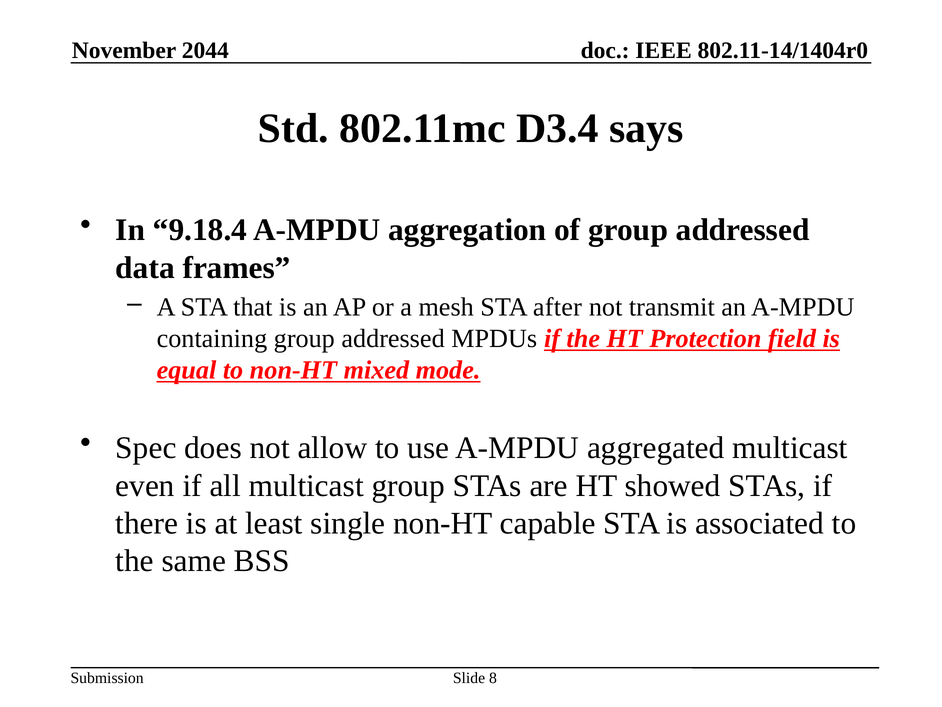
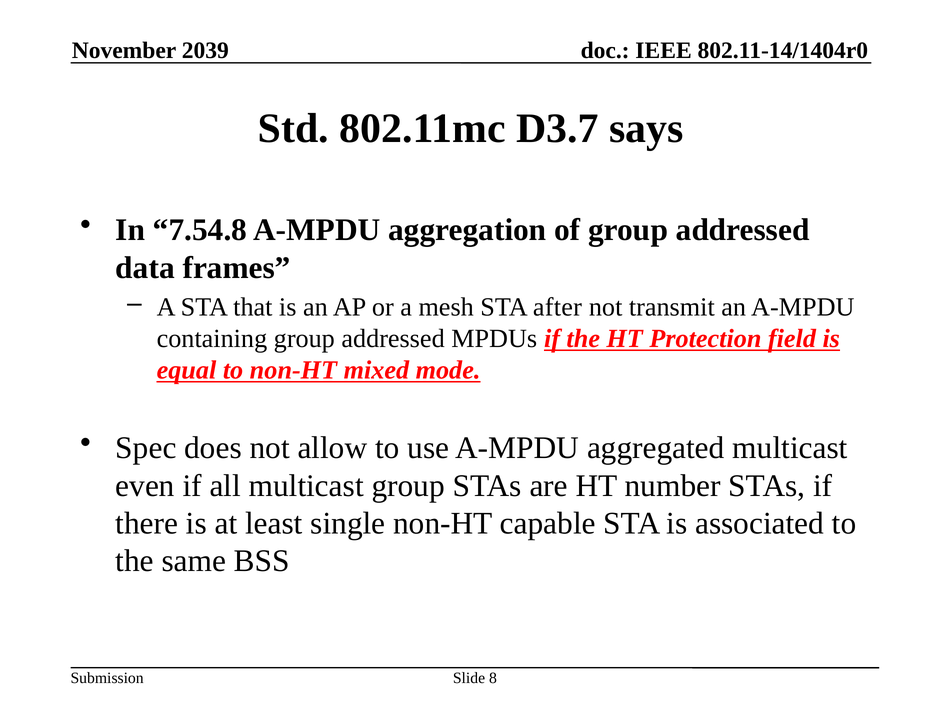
2044: 2044 -> 2039
D3.4: D3.4 -> D3.7
9.18.4: 9.18.4 -> 7.54.8
showed: showed -> number
